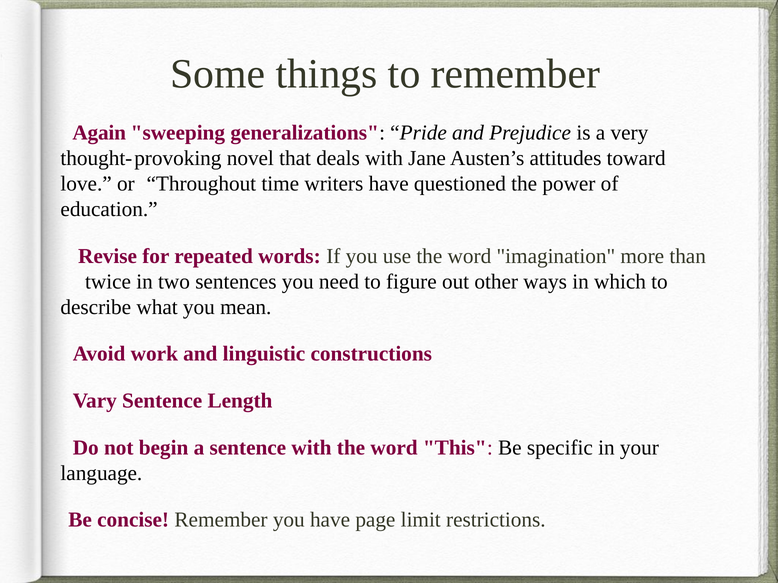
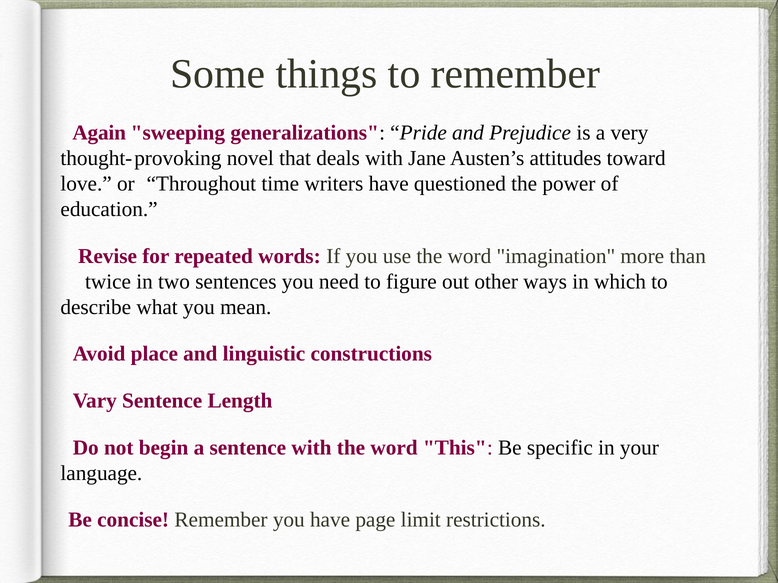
work: work -> place
